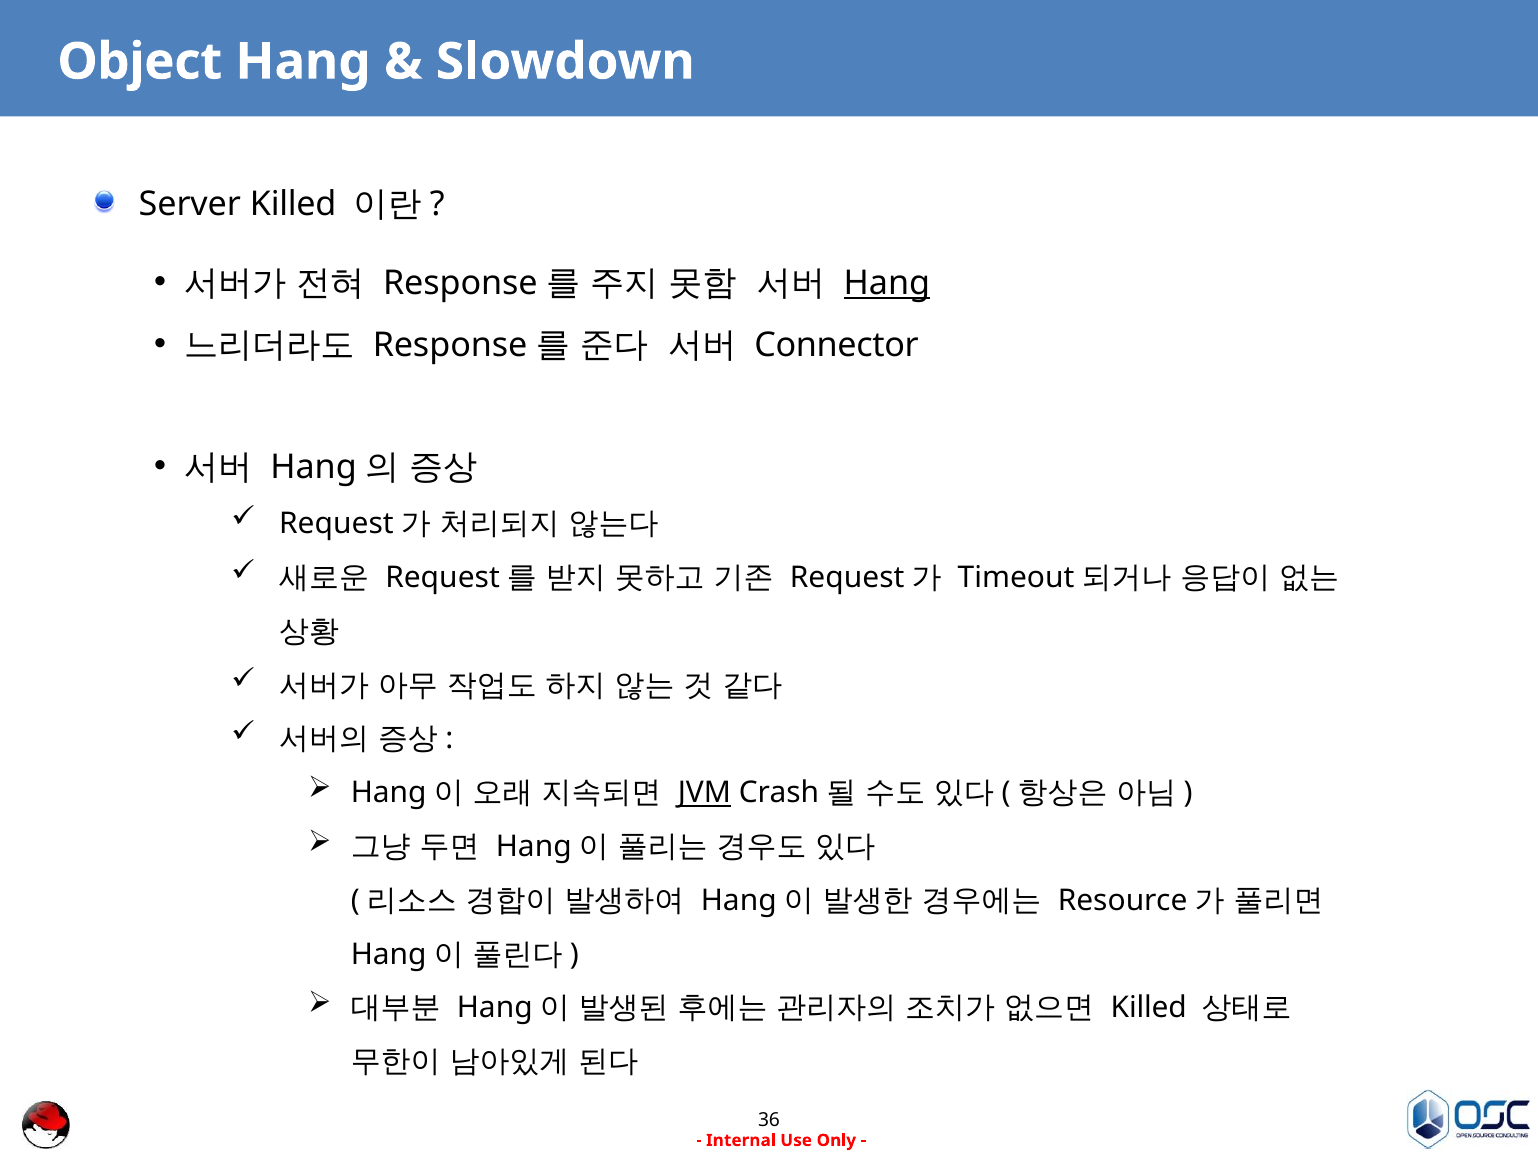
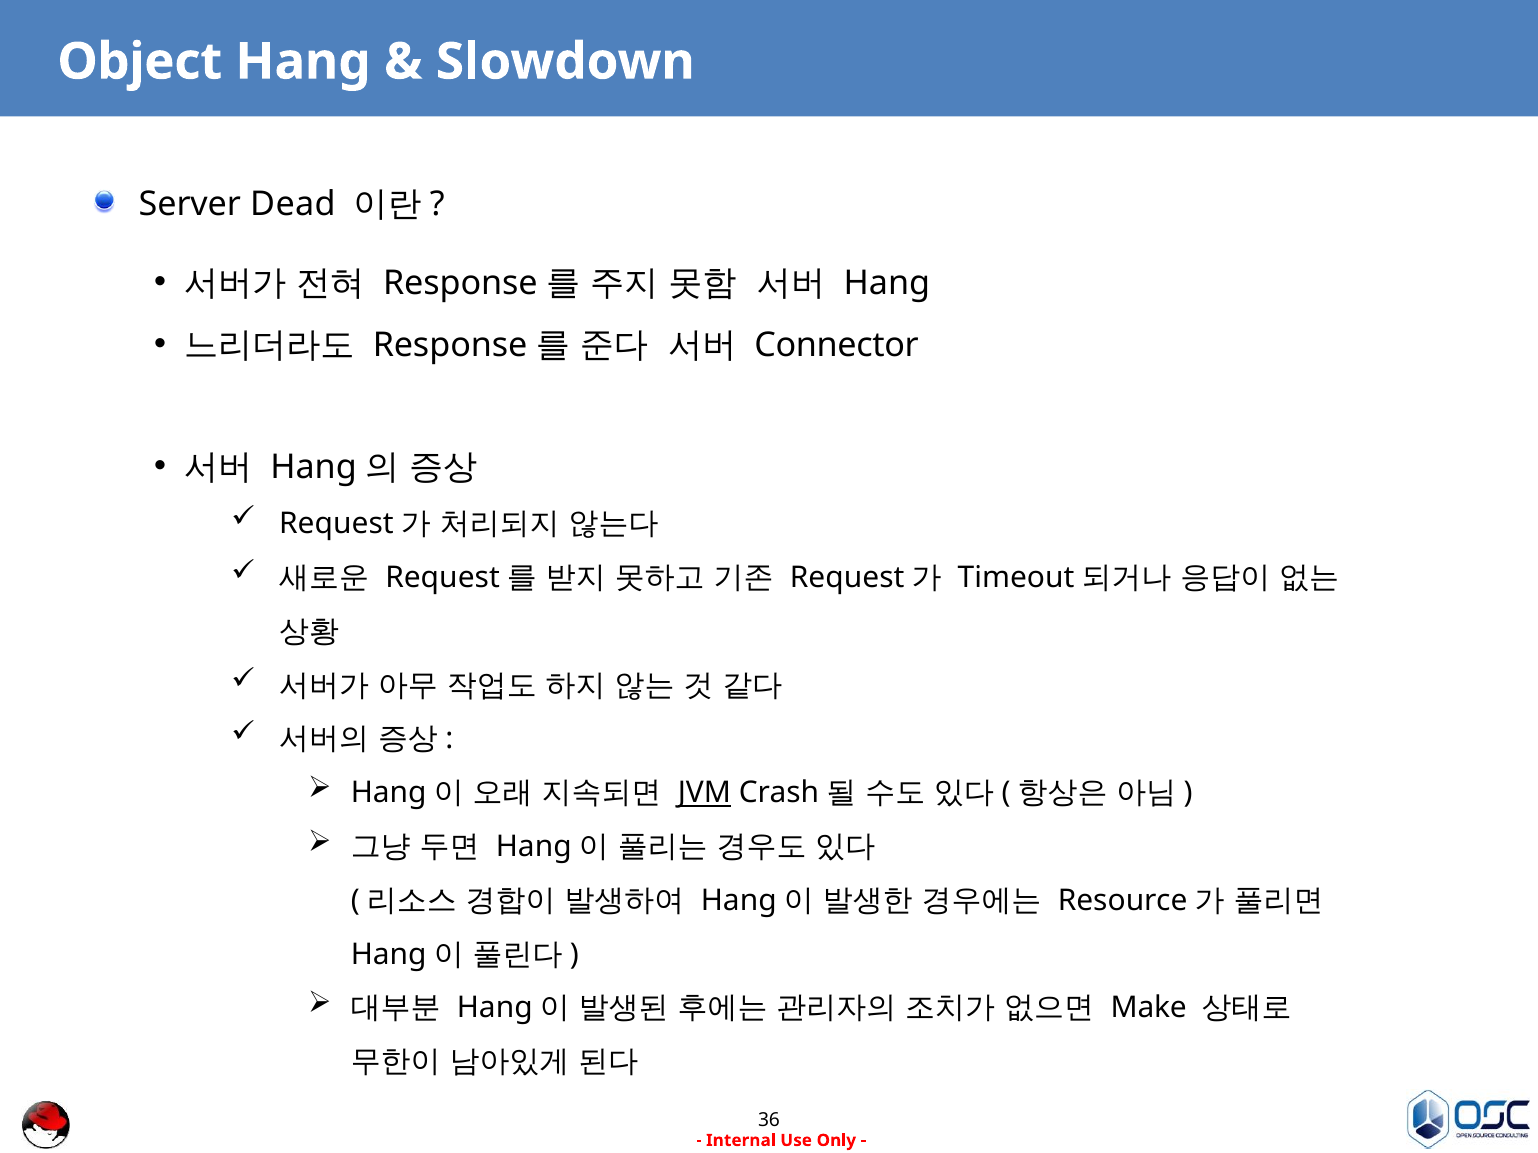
Server Killed: Killed -> Dead
Hang at (887, 283) underline: present -> none
Killed at (1149, 1008): Killed -> Make
